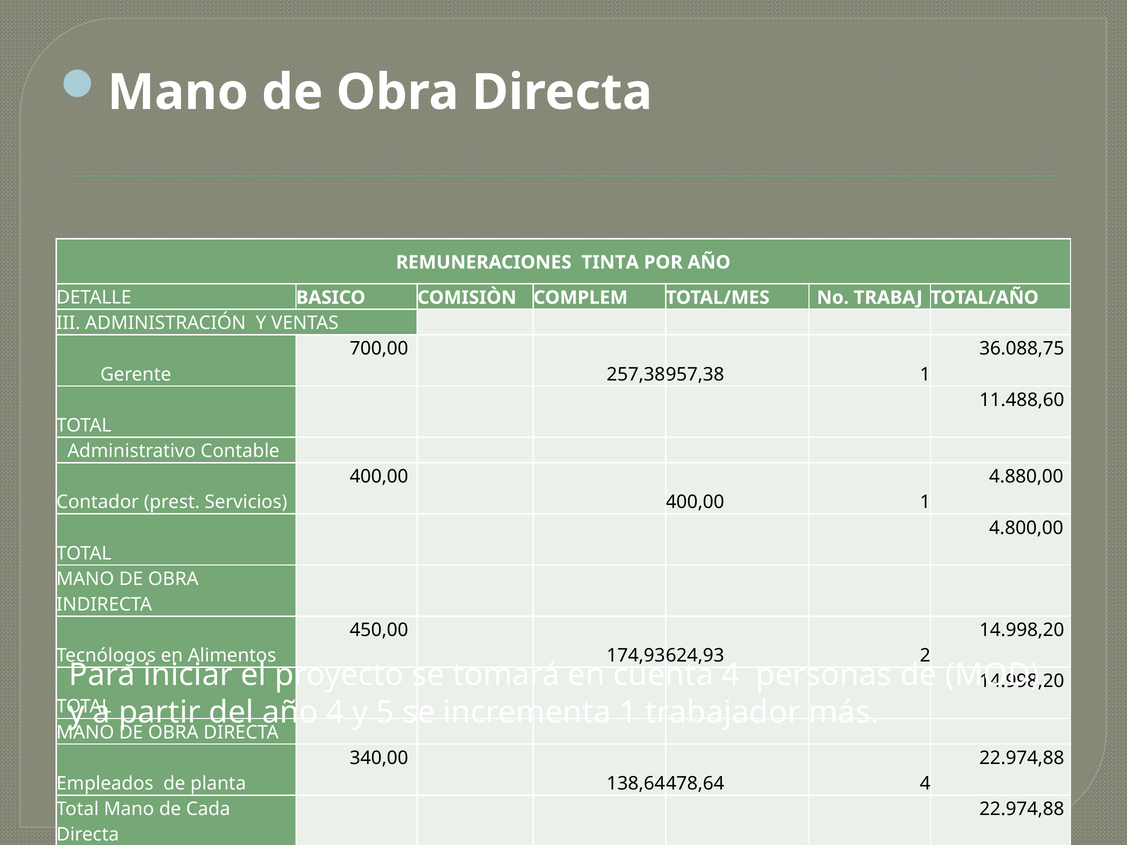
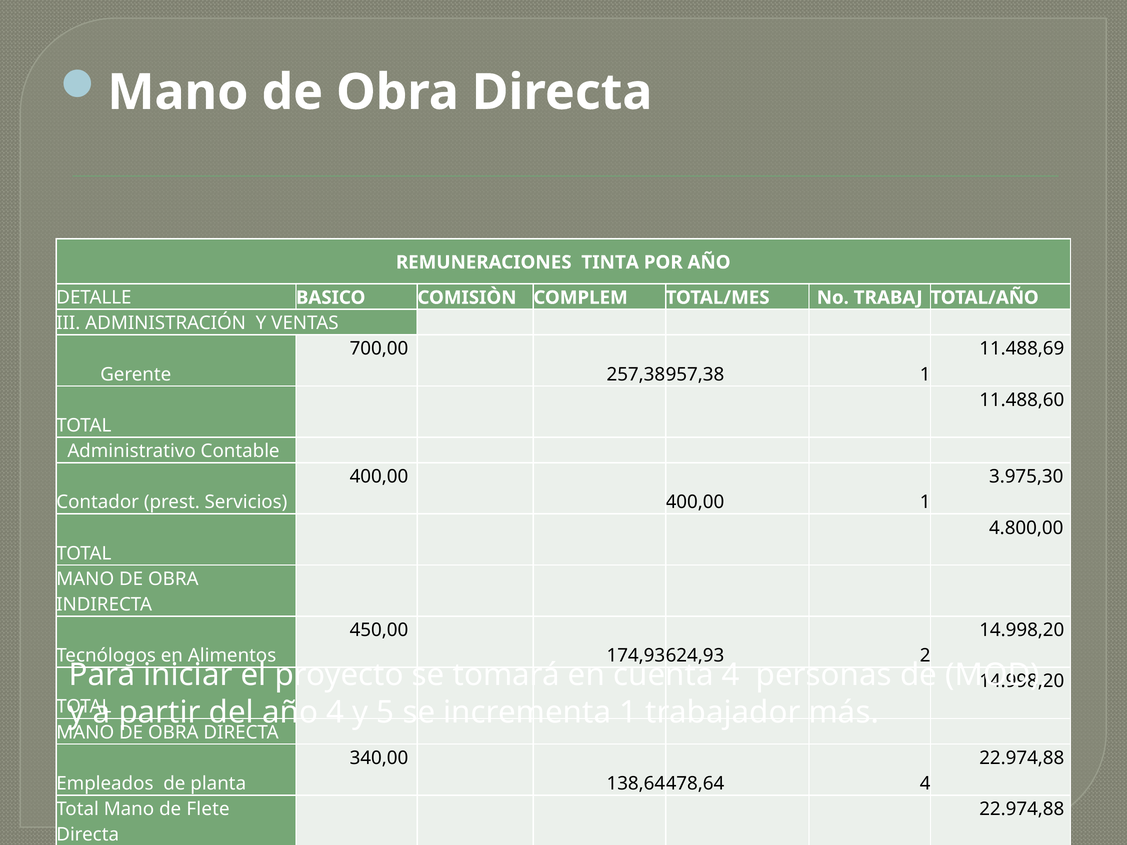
36.088,75: 36.088,75 -> 11.488,69
4.880,00: 4.880,00 -> 3.975,30
Cada: Cada -> Flete
